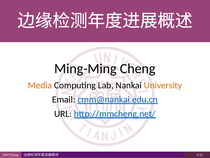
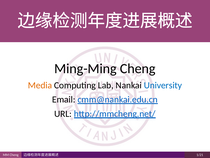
University colour: orange -> blue
